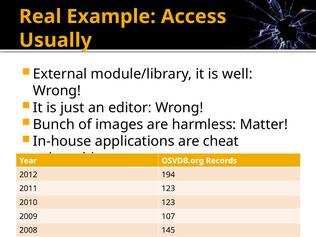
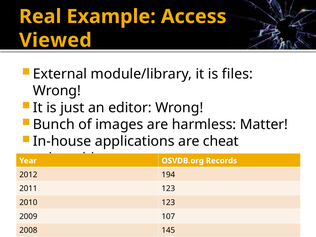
Usually: Usually -> Viewed
well: well -> files
